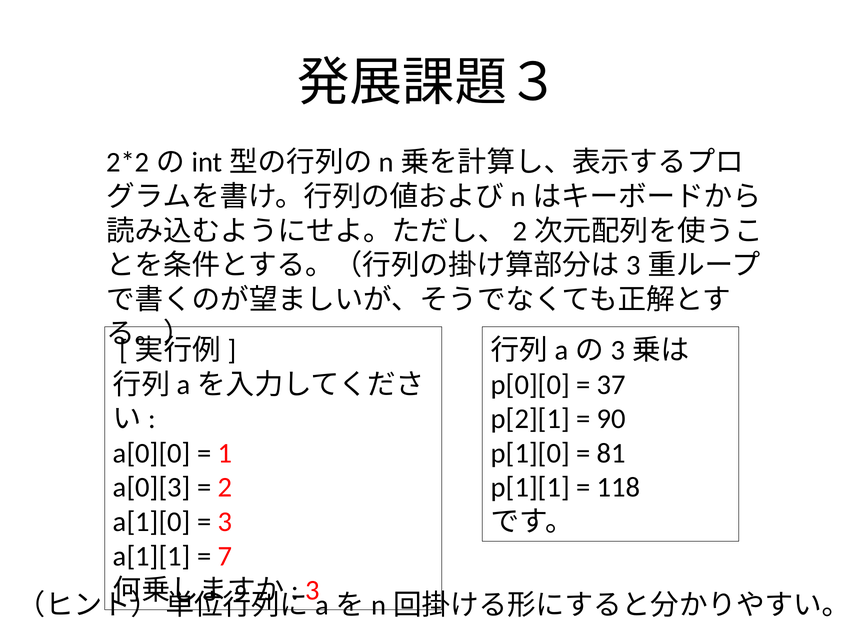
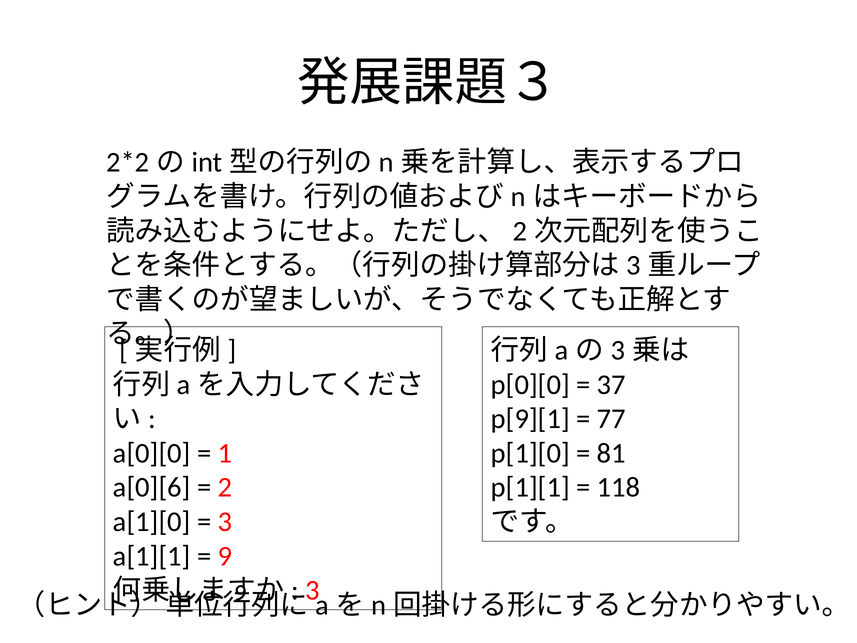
p[2][1: p[2][1 -> p[9][1
90: 90 -> 77
a[0][3: a[0][3 -> a[0][6
7: 7 -> 9
